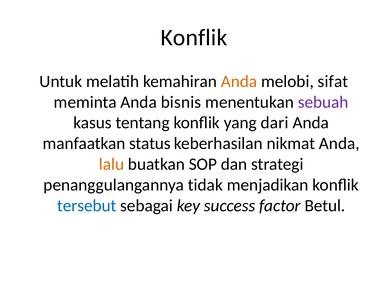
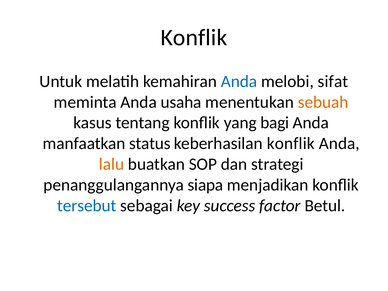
Anda at (239, 81) colour: orange -> blue
bisnis: bisnis -> usaha
sebuah colour: purple -> orange
dari: dari -> bagi
keberhasilan nikmat: nikmat -> konflik
tidak: tidak -> siapa
